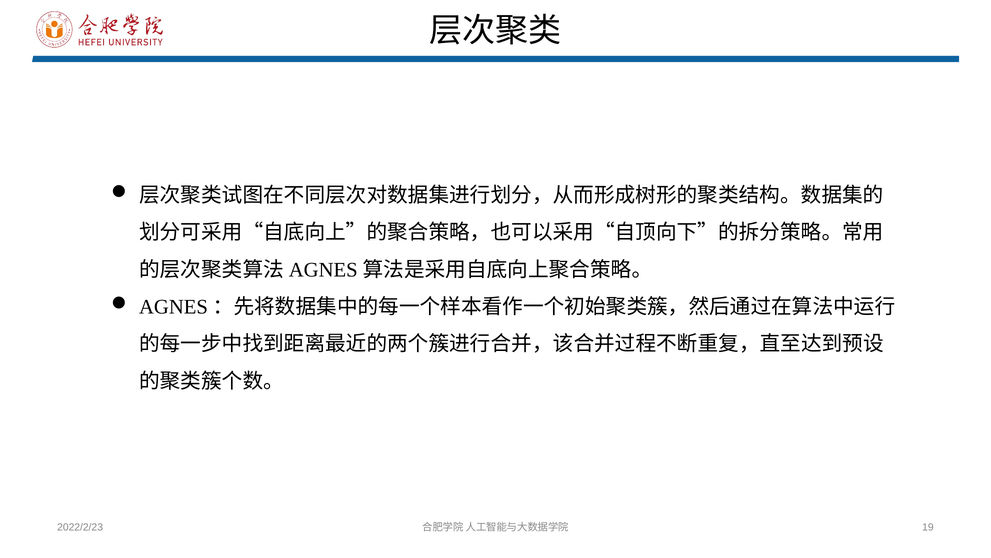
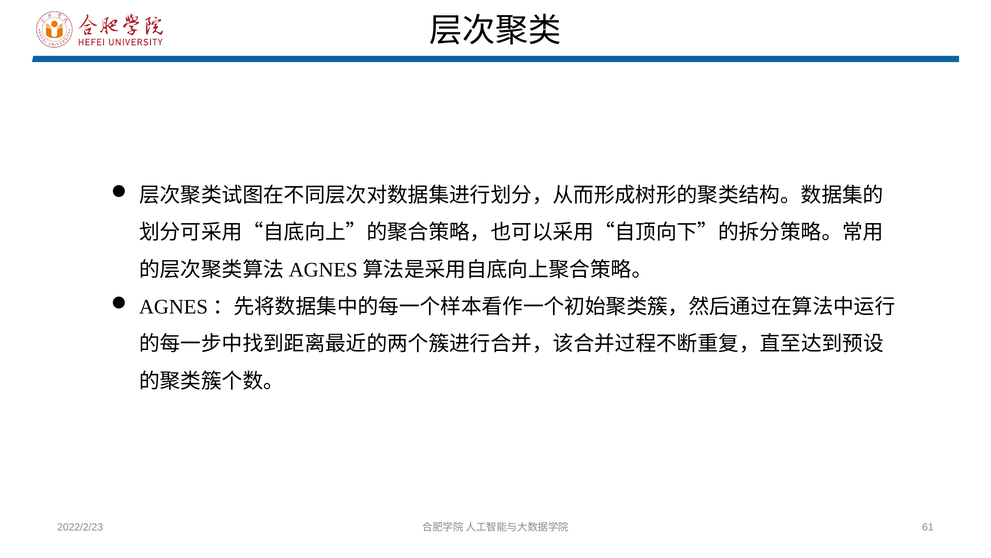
19: 19 -> 61
